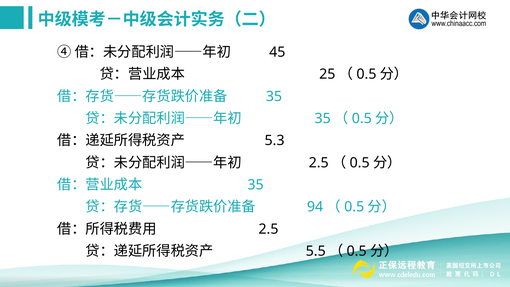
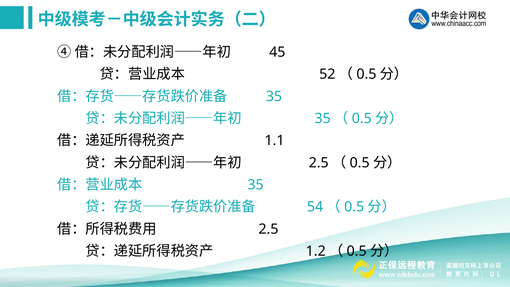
25: 25 -> 52
5.3: 5.3 -> 1.1
94: 94 -> 54
5.5: 5.5 -> 1.2
